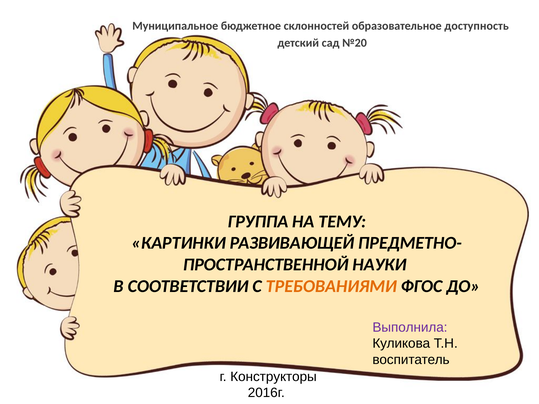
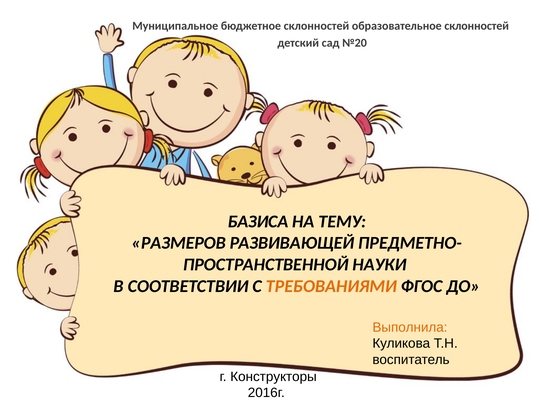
образовательное доступность: доступность -> склонностей
ГРУППА: ГРУППА -> БАЗИСА
КАРТИНКИ: КАРТИНКИ -> РАЗМЕРОВ
Выполнила colour: purple -> orange
